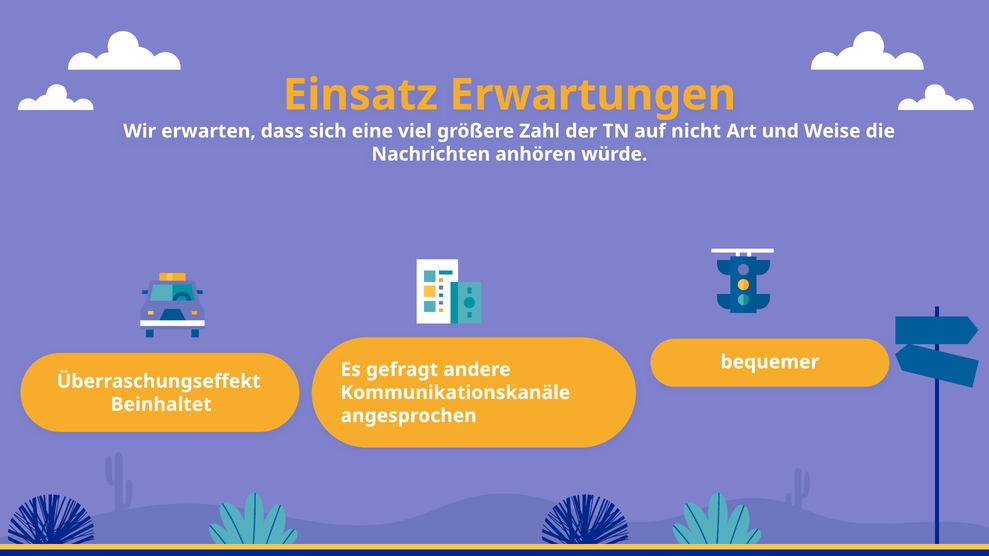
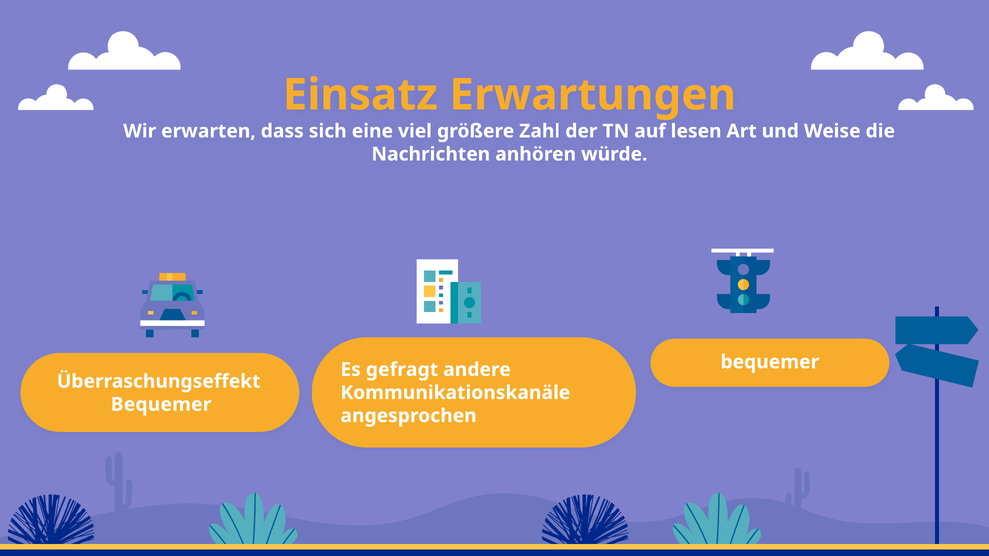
nicht: nicht -> lesen
Beinhaltet at (161, 405): Beinhaltet -> Bequemer
